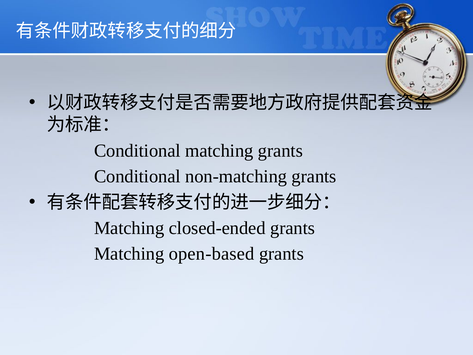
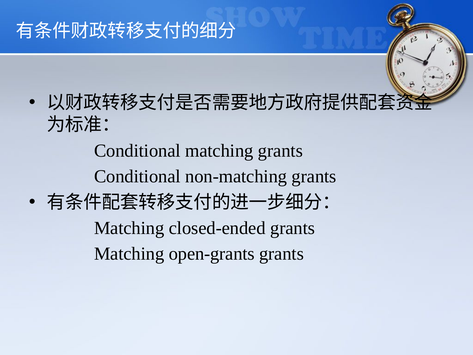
open-based: open-based -> open-grants
